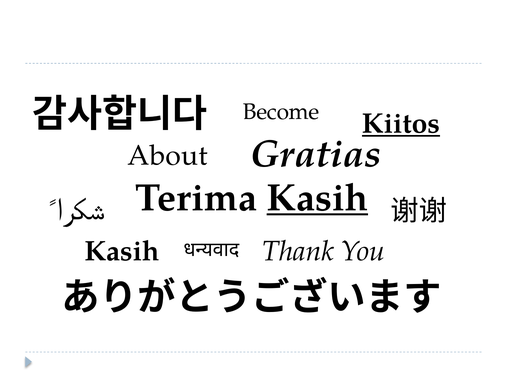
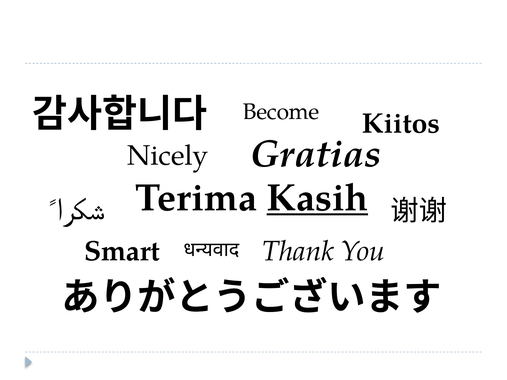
Kiitos underline: present -> none
About: About -> Nicely
Kasih at (122, 251): Kasih -> Smart
